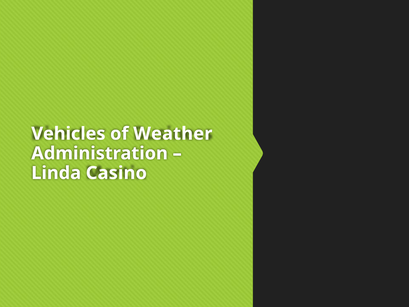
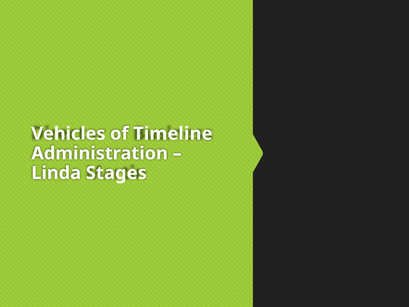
Weather: Weather -> Timeline
Casino: Casino -> Stages
